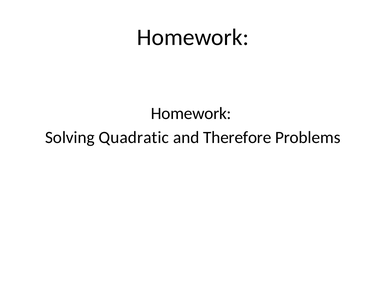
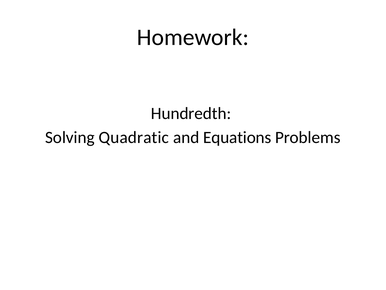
Homework at (191, 113): Homework -> Hundredth
Therefore: Therefore -> Equations
